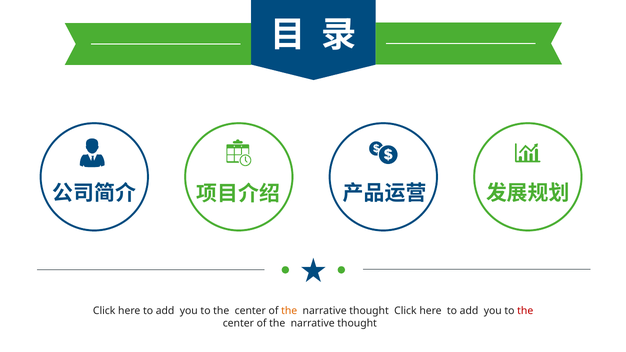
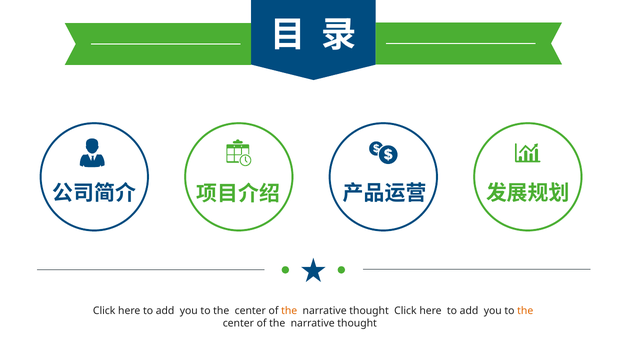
the at (525, 311) colour: red -> orange
